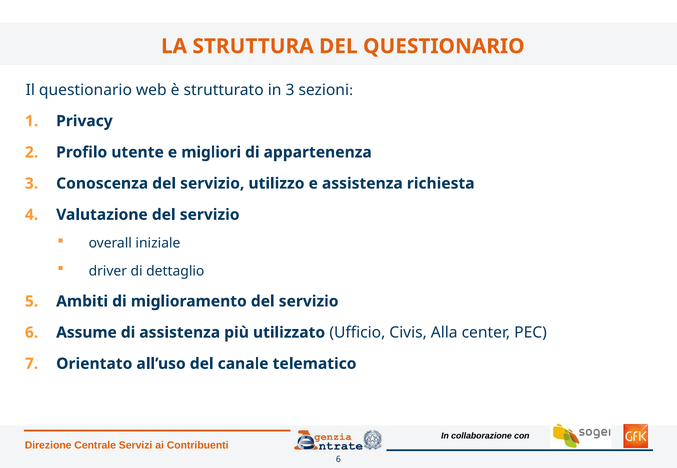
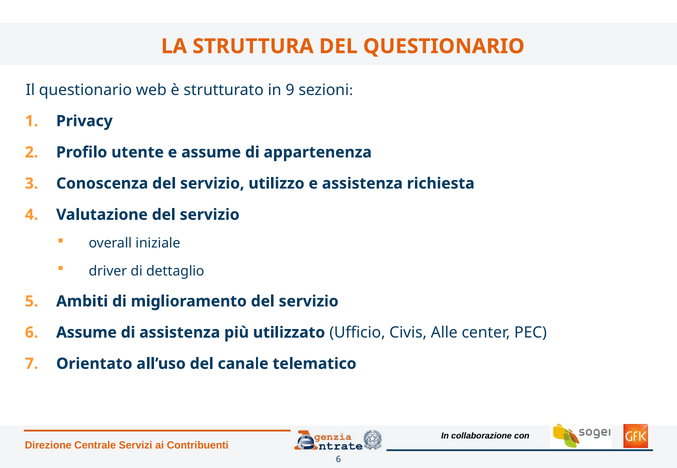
in 3: 3 -> 9
e migliori: migliori -> assume
Alla: Alla -> Alle
